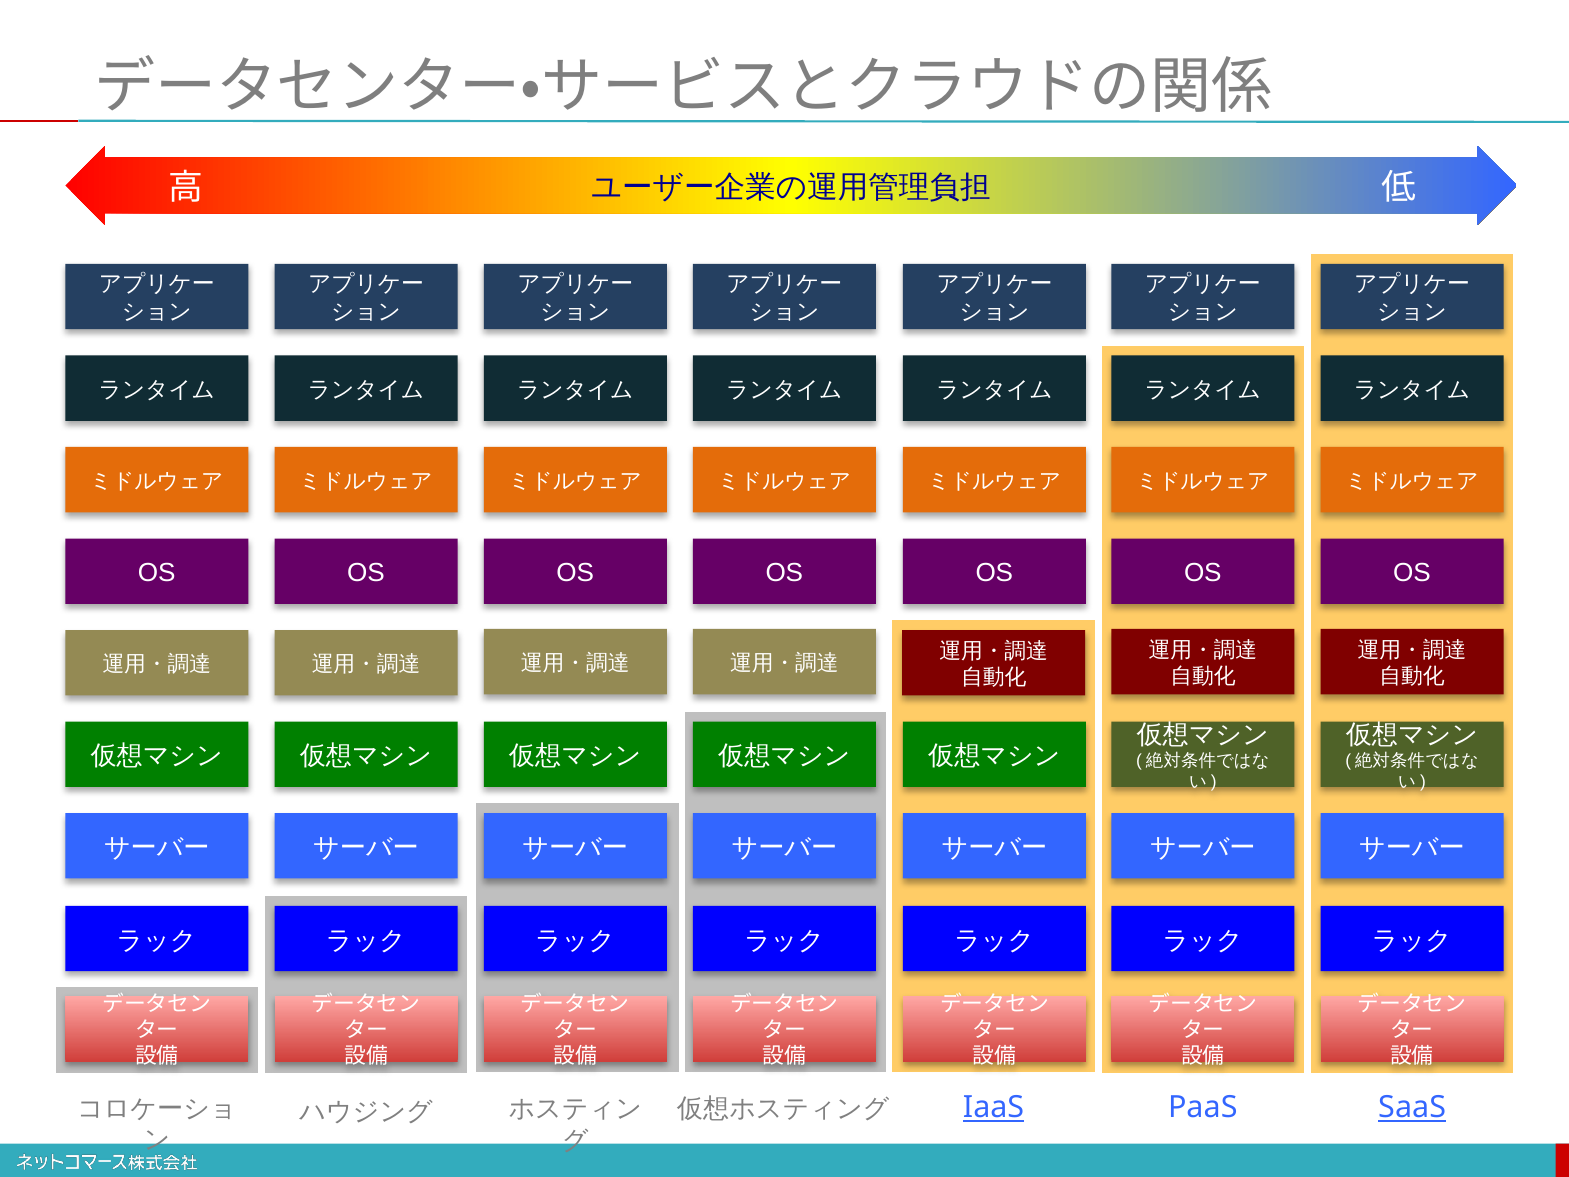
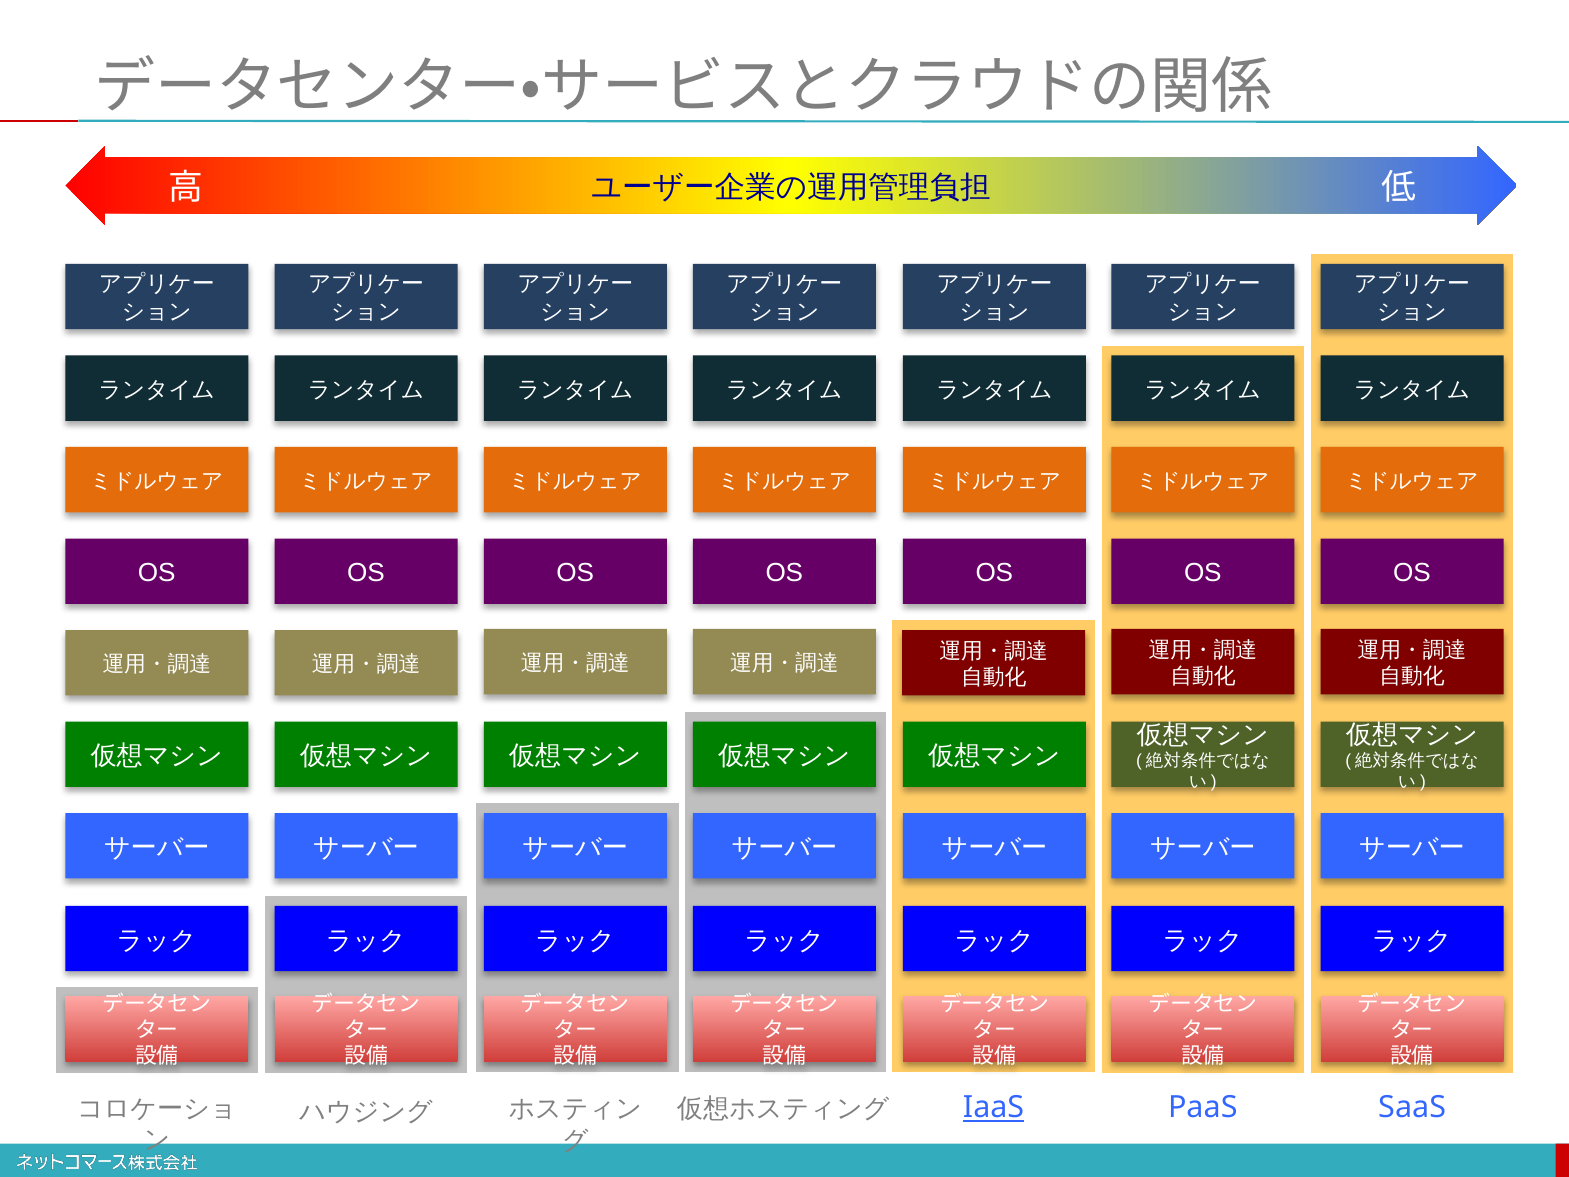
SaaS underline: present -> none
